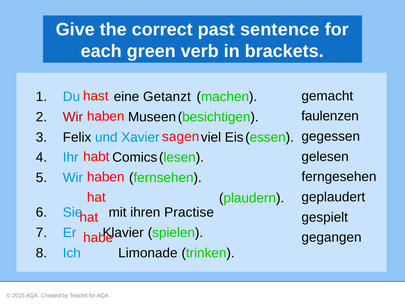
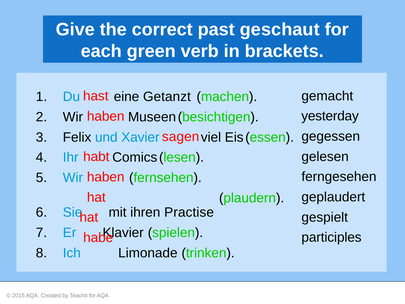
sentence: sentence -> geschaut
faulenzen: faulenzen -> yesterday
Wir at (73, 117) colour: red -> black
gegangen: gegangen -> participles
